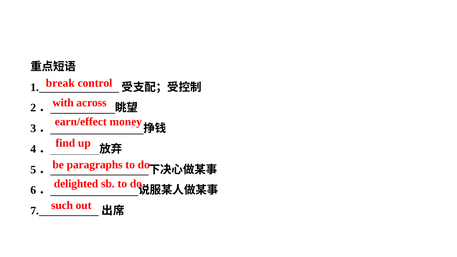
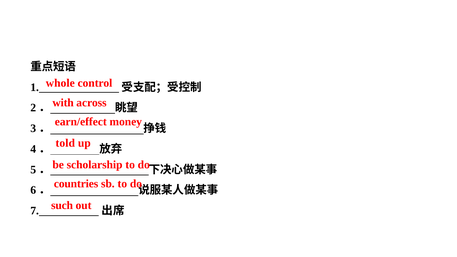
break: break -> whole
find: find -> told
paragraphs: paragraphs -> scholarship
delighted: delighted -> countries
